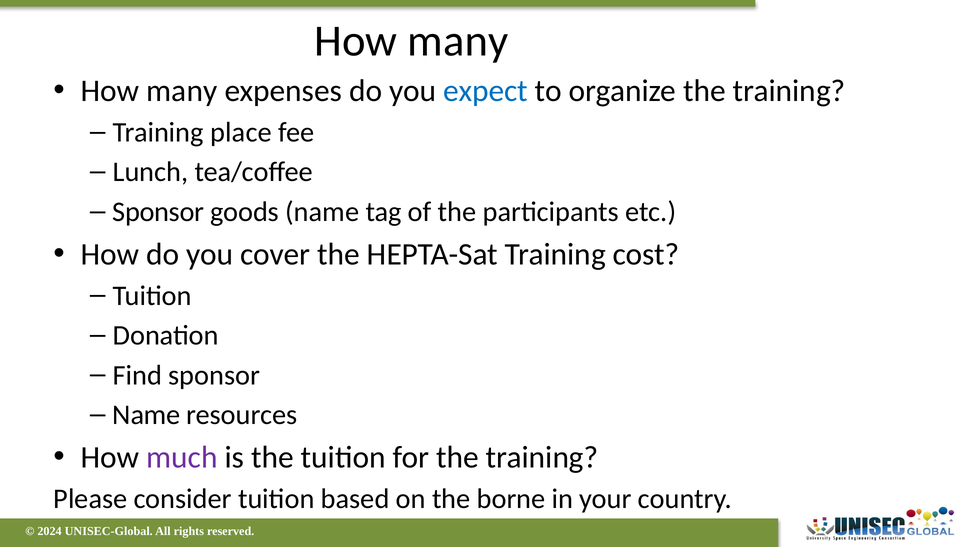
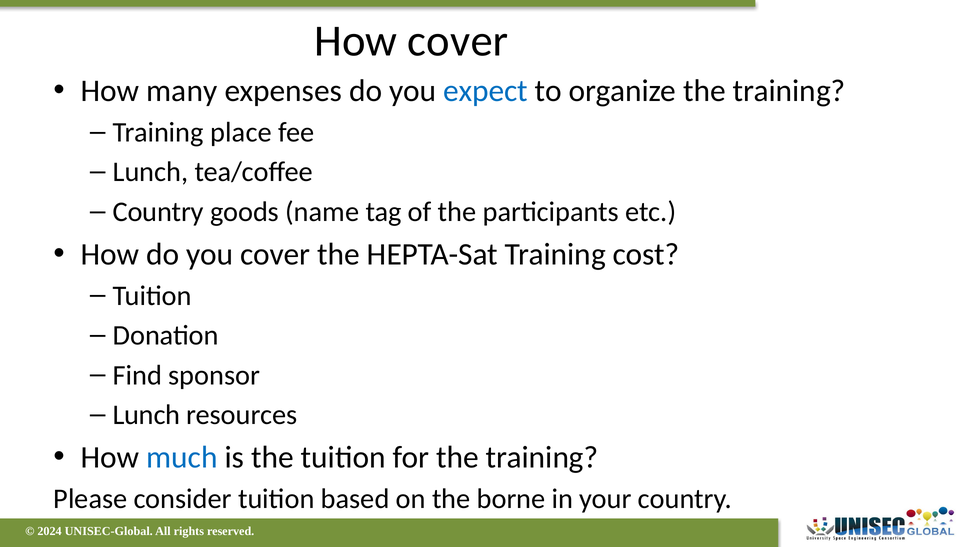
many at (458, 41): many -> cover
Sponsor at (158, 212): Sponsor -> Country
Name at (146, 415): Name -> Lunch
much colour: purple -> blue
